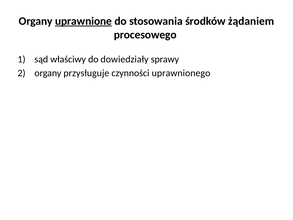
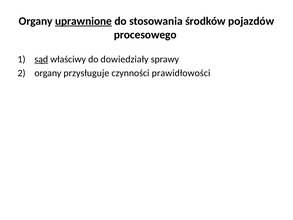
żądaniem: żądaniem -> pojazdów
sąd underline: none -> present
uprawnionego: uprawnionego -> prawidłowości
